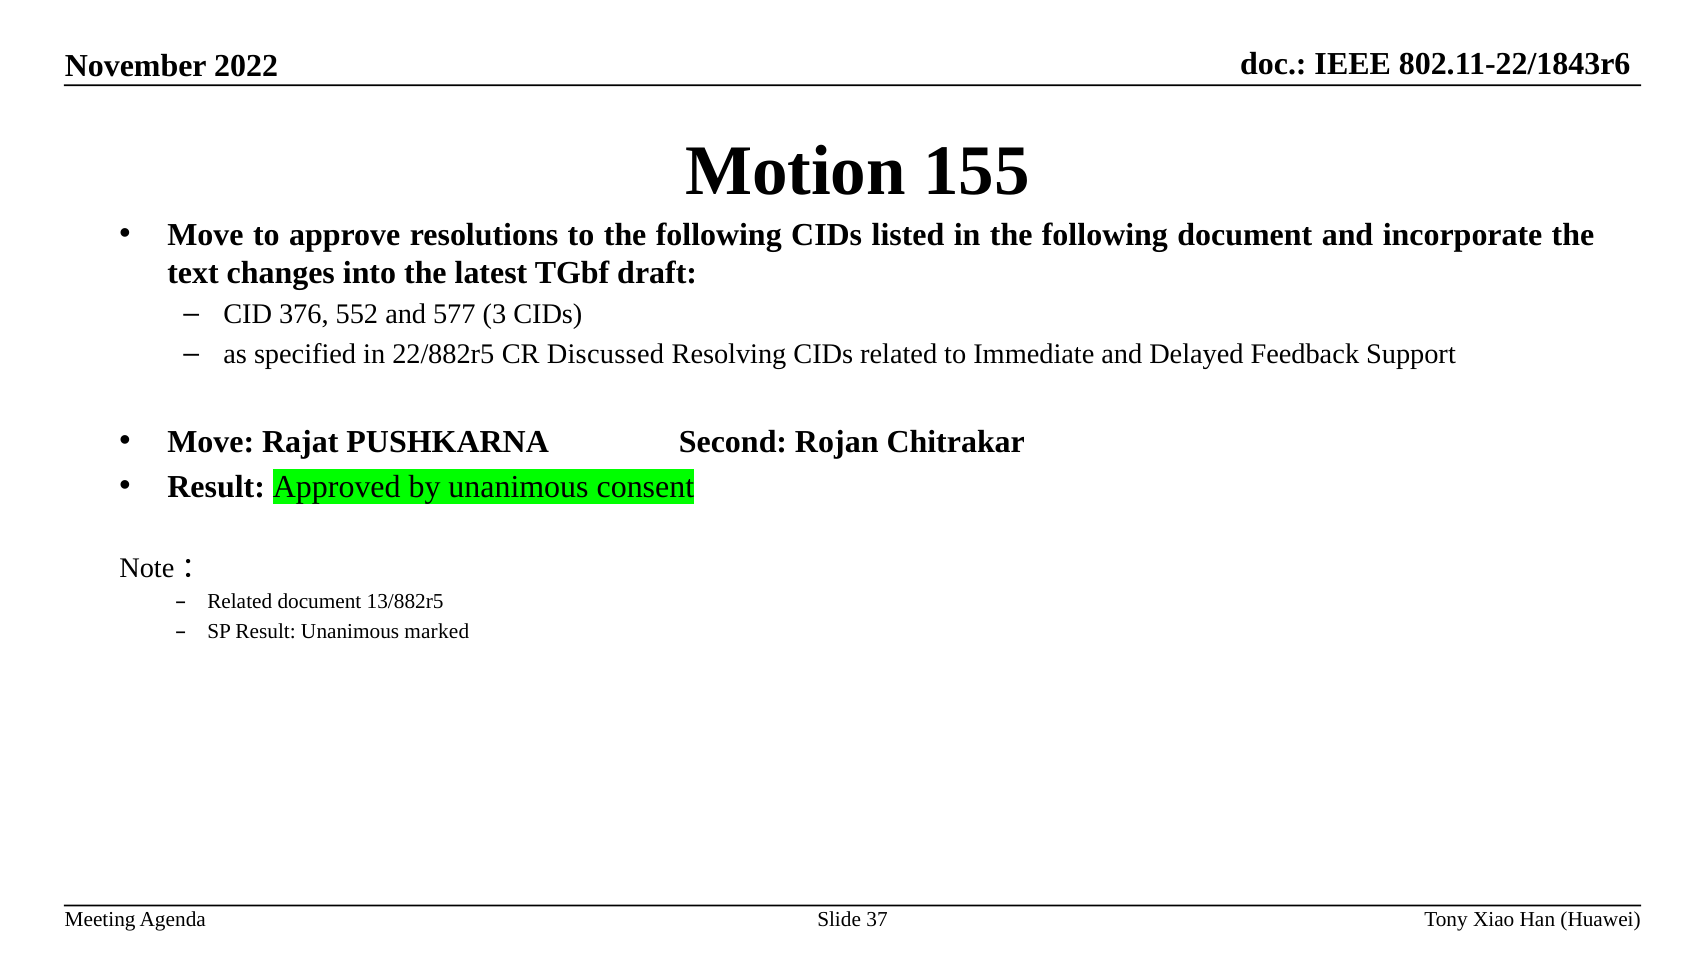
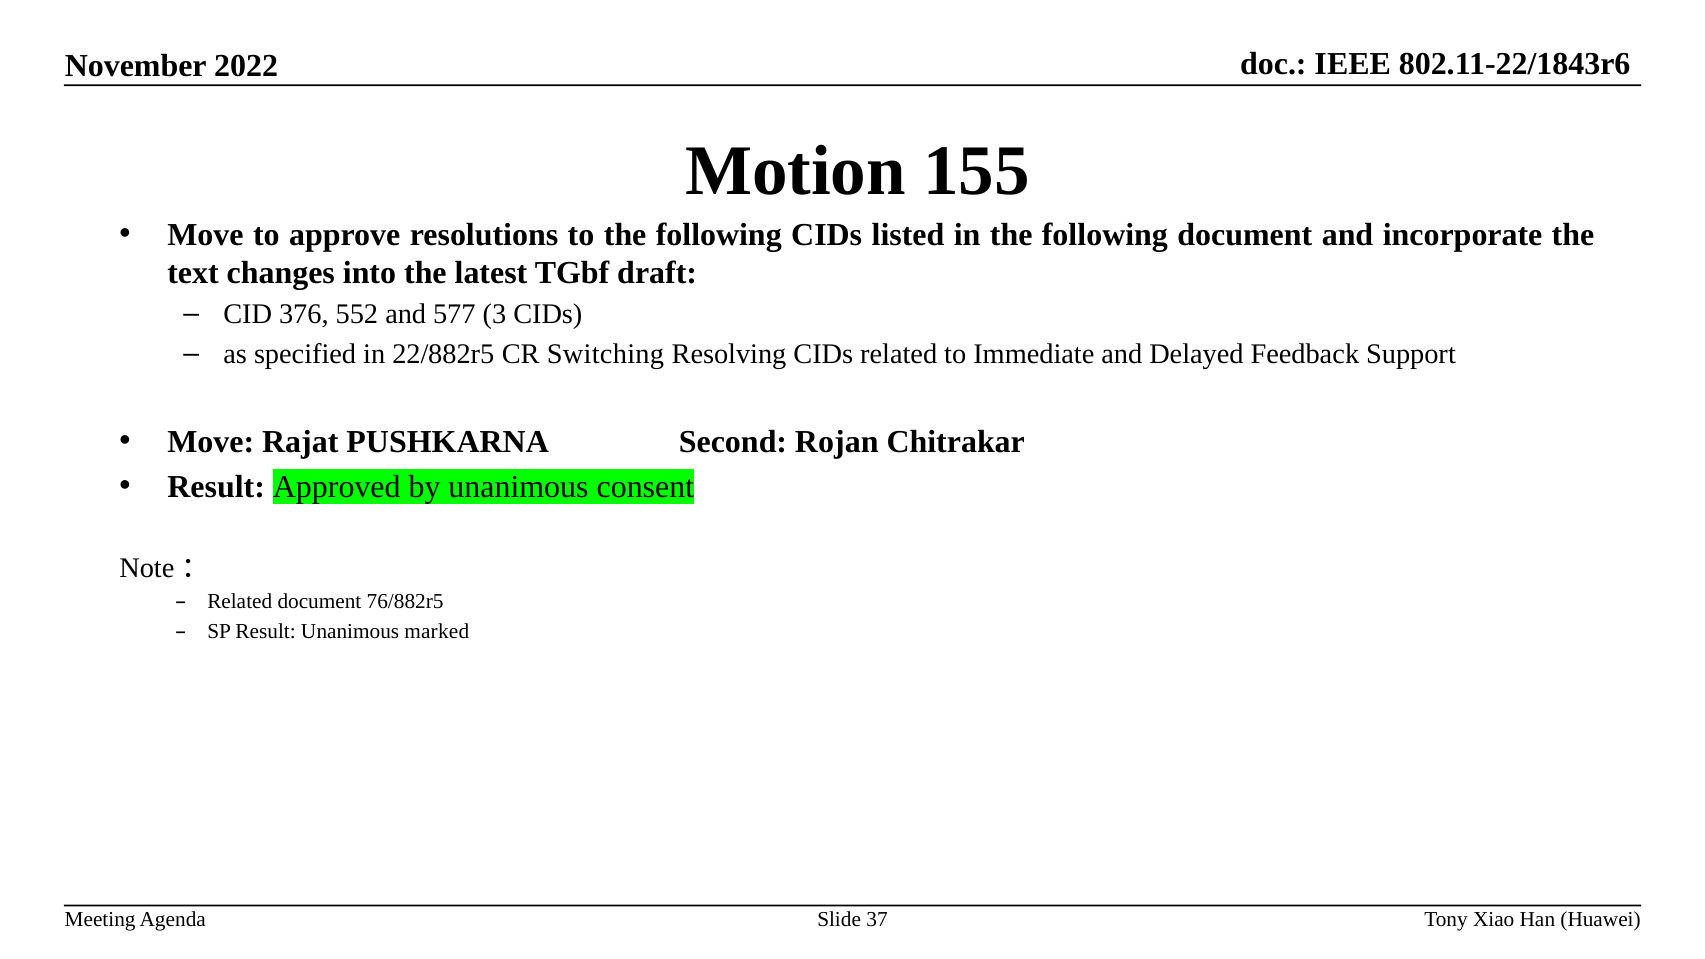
Discussed: Discussed -> Switching
13/882r5: 13/882r5 -> 76/882r5
